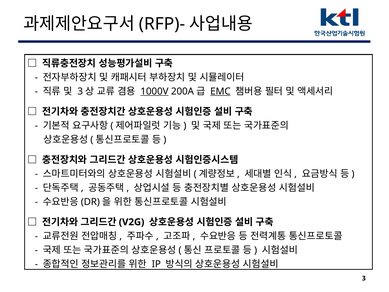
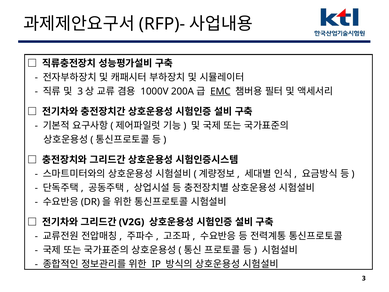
1000V underline: present -> none
